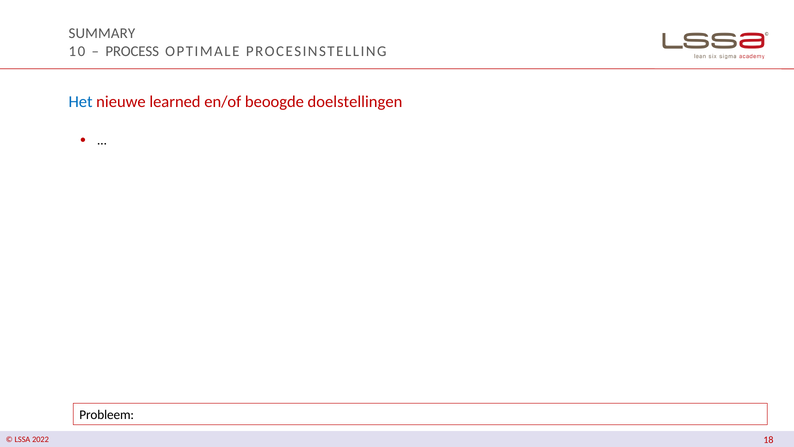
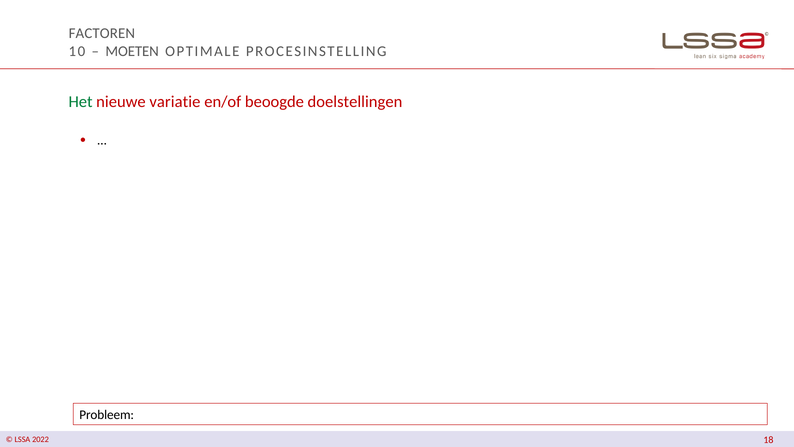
SUMMARY: SUMMARY -> FACTOREN
PROCESS: PROCESS -> MOETEN
Het colour: blue -> green
learned: learned -> variatie
